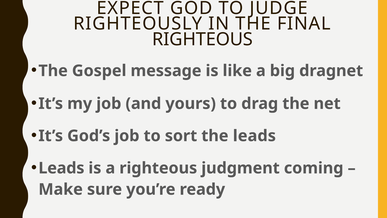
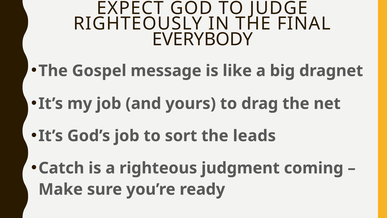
RIGHTEOUS at (203, 39): RIGHTEOUS -> EVERYBODY
Leads at (61, 168): Leads -> Catch
